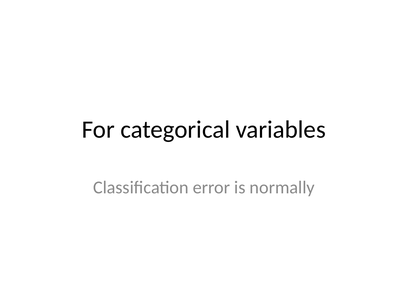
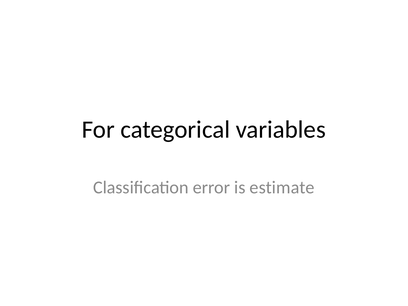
normally: normally -> estimate
